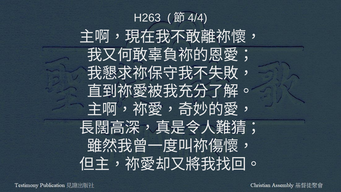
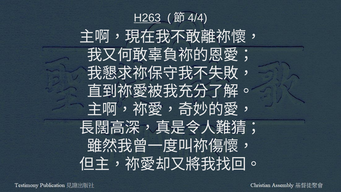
H263 underline: none -> present
